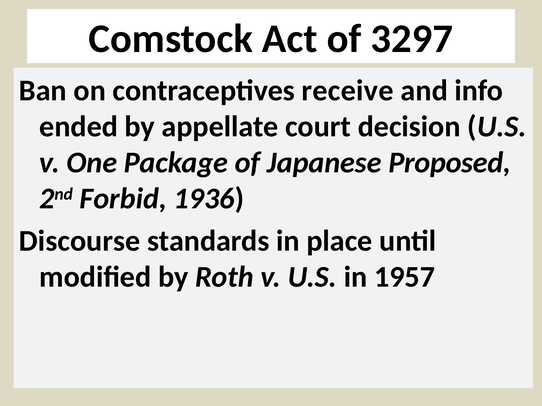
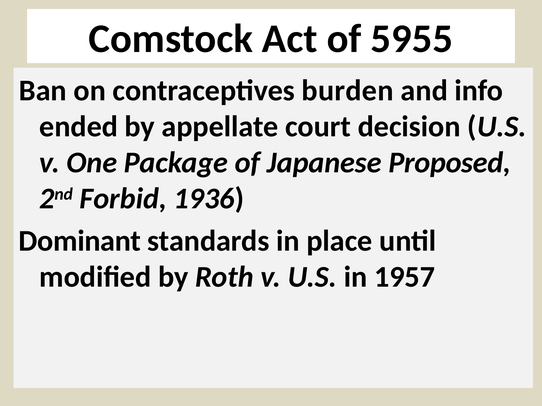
3297: 3297 -> 5955
receive: receive -> burden
Discourse: Discourse -> Dominant
